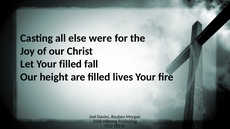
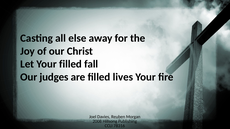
were: were -> away
height: height -> judges
